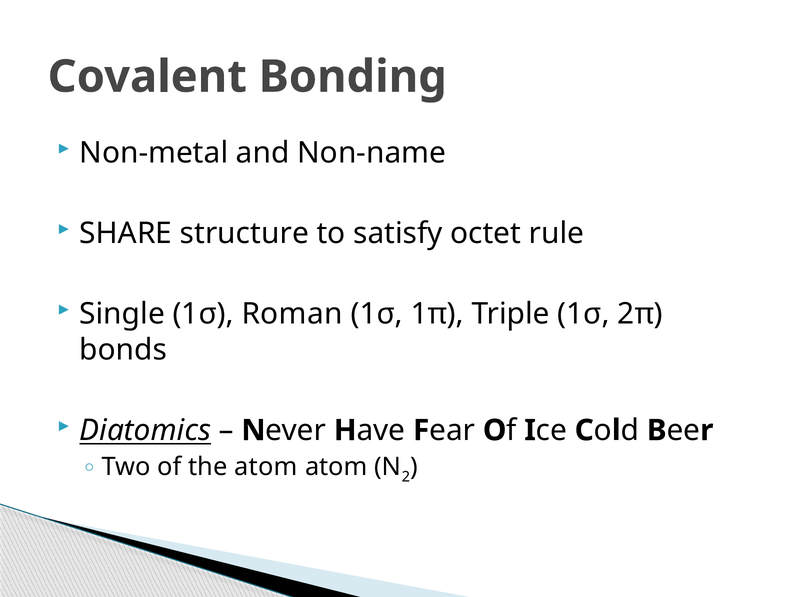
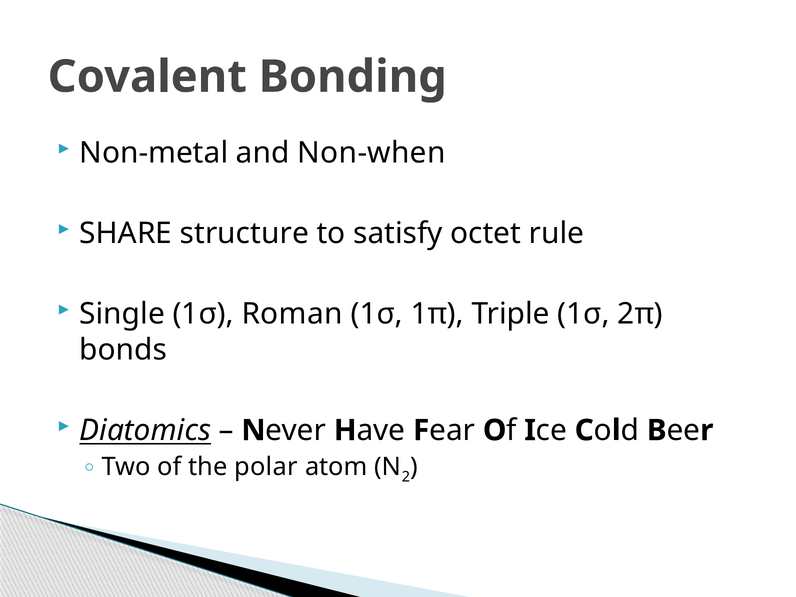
Non-name: Non-name -> Non-when
the atom: atom -> polar
